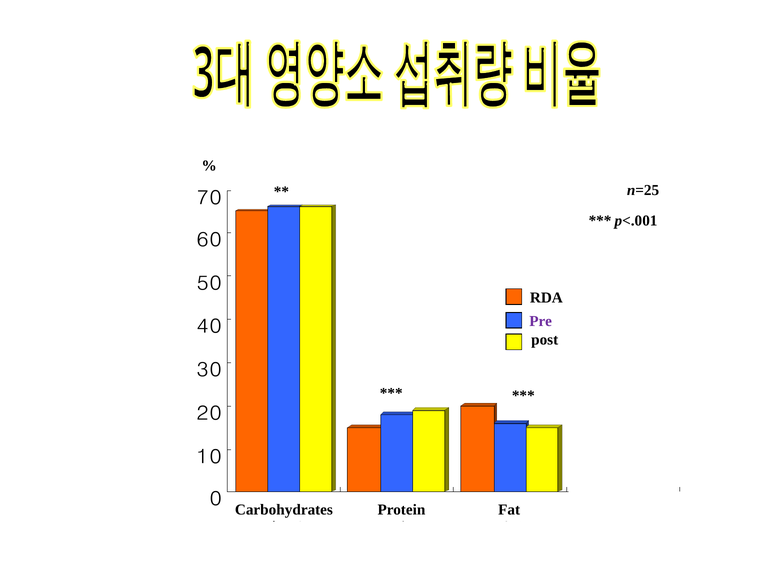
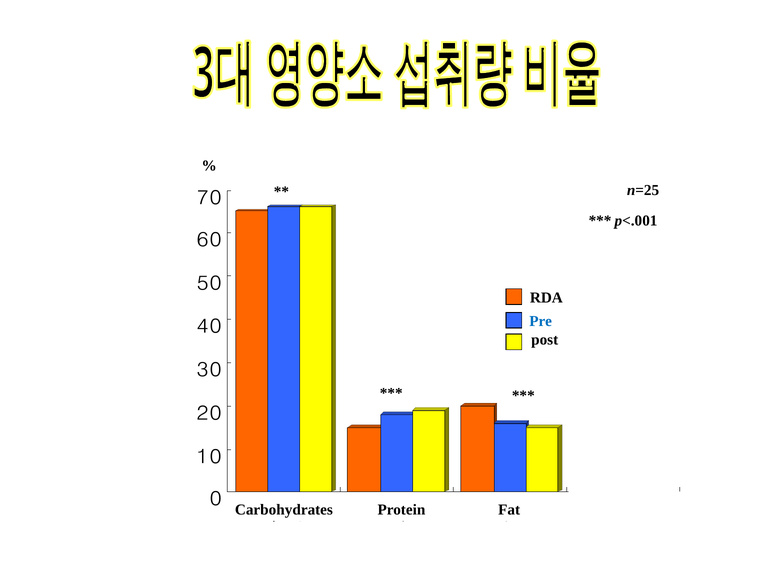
Pre colour: purple -> blue
